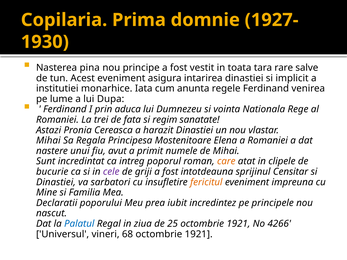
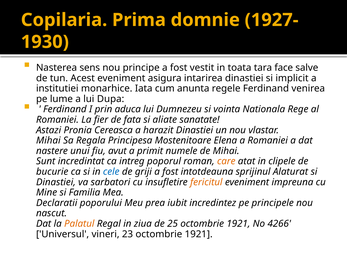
pina: pina -> sens
rare: rare -> face
trei: trei -> fier
regim: regim -> aliate
cele colour: purple -> blue
Censitar: Censitar -> Alaturat
Palatul colour: blue -> orange
68: 68 -> 23
